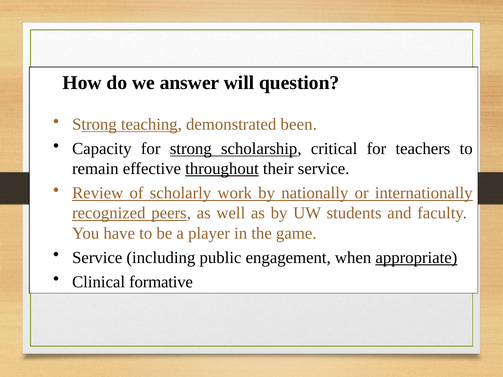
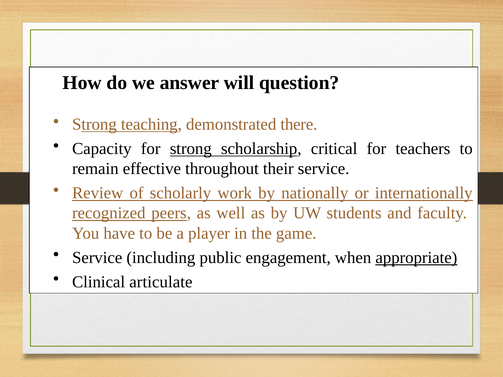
been: been -> there
throughout underline: present -> none
formative: formative -> articulate
